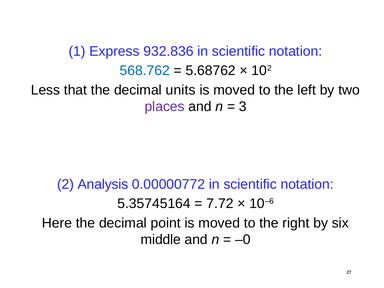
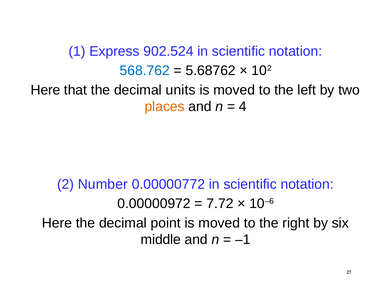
932.836: 932.836 -> 902.524
Less at (45, 90): Less -> Here
places colour: purple -> orange
3: 3 -> 4
Analysis: Analysis -> Number
5.35745164: 5.35745164 -> 0.00000972
–0: –0 -> –1
